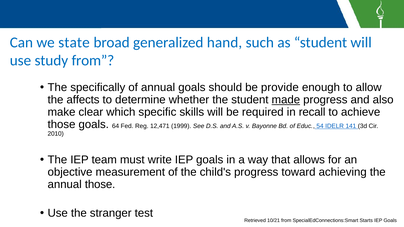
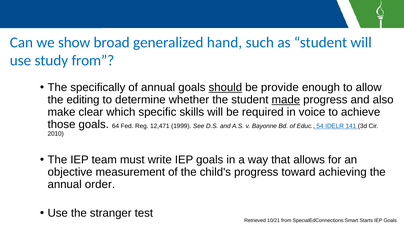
state: state -> show
should underline: none -> present
affects: affects -> editing
recall: recall -> voice
annual those: those -> order
